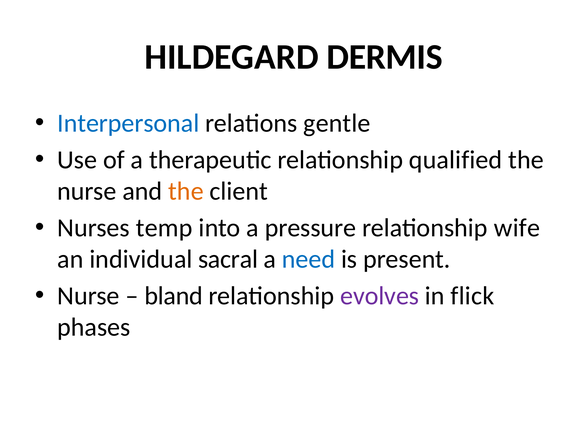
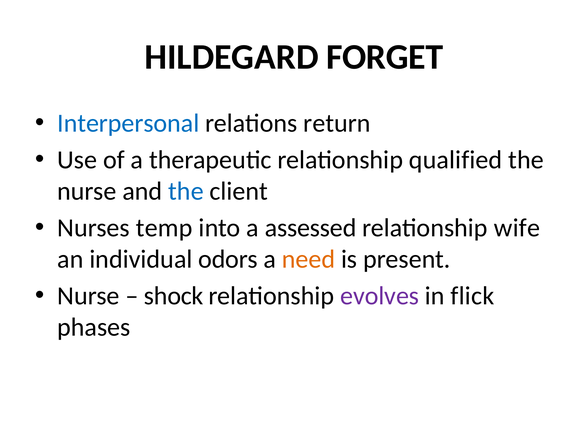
DERMIS: DERMIS -> FORGET
gentle: gentle -> return
the at (186, 191) colour: orange -> blue
pressure: pressure -> assessed
sacral: sacral -> odors
need colour: blue -> orange
bland: bland -> shock
